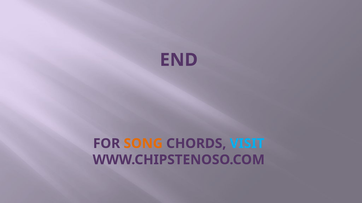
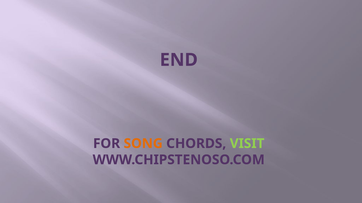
VISIT colour: light blue -> light green
